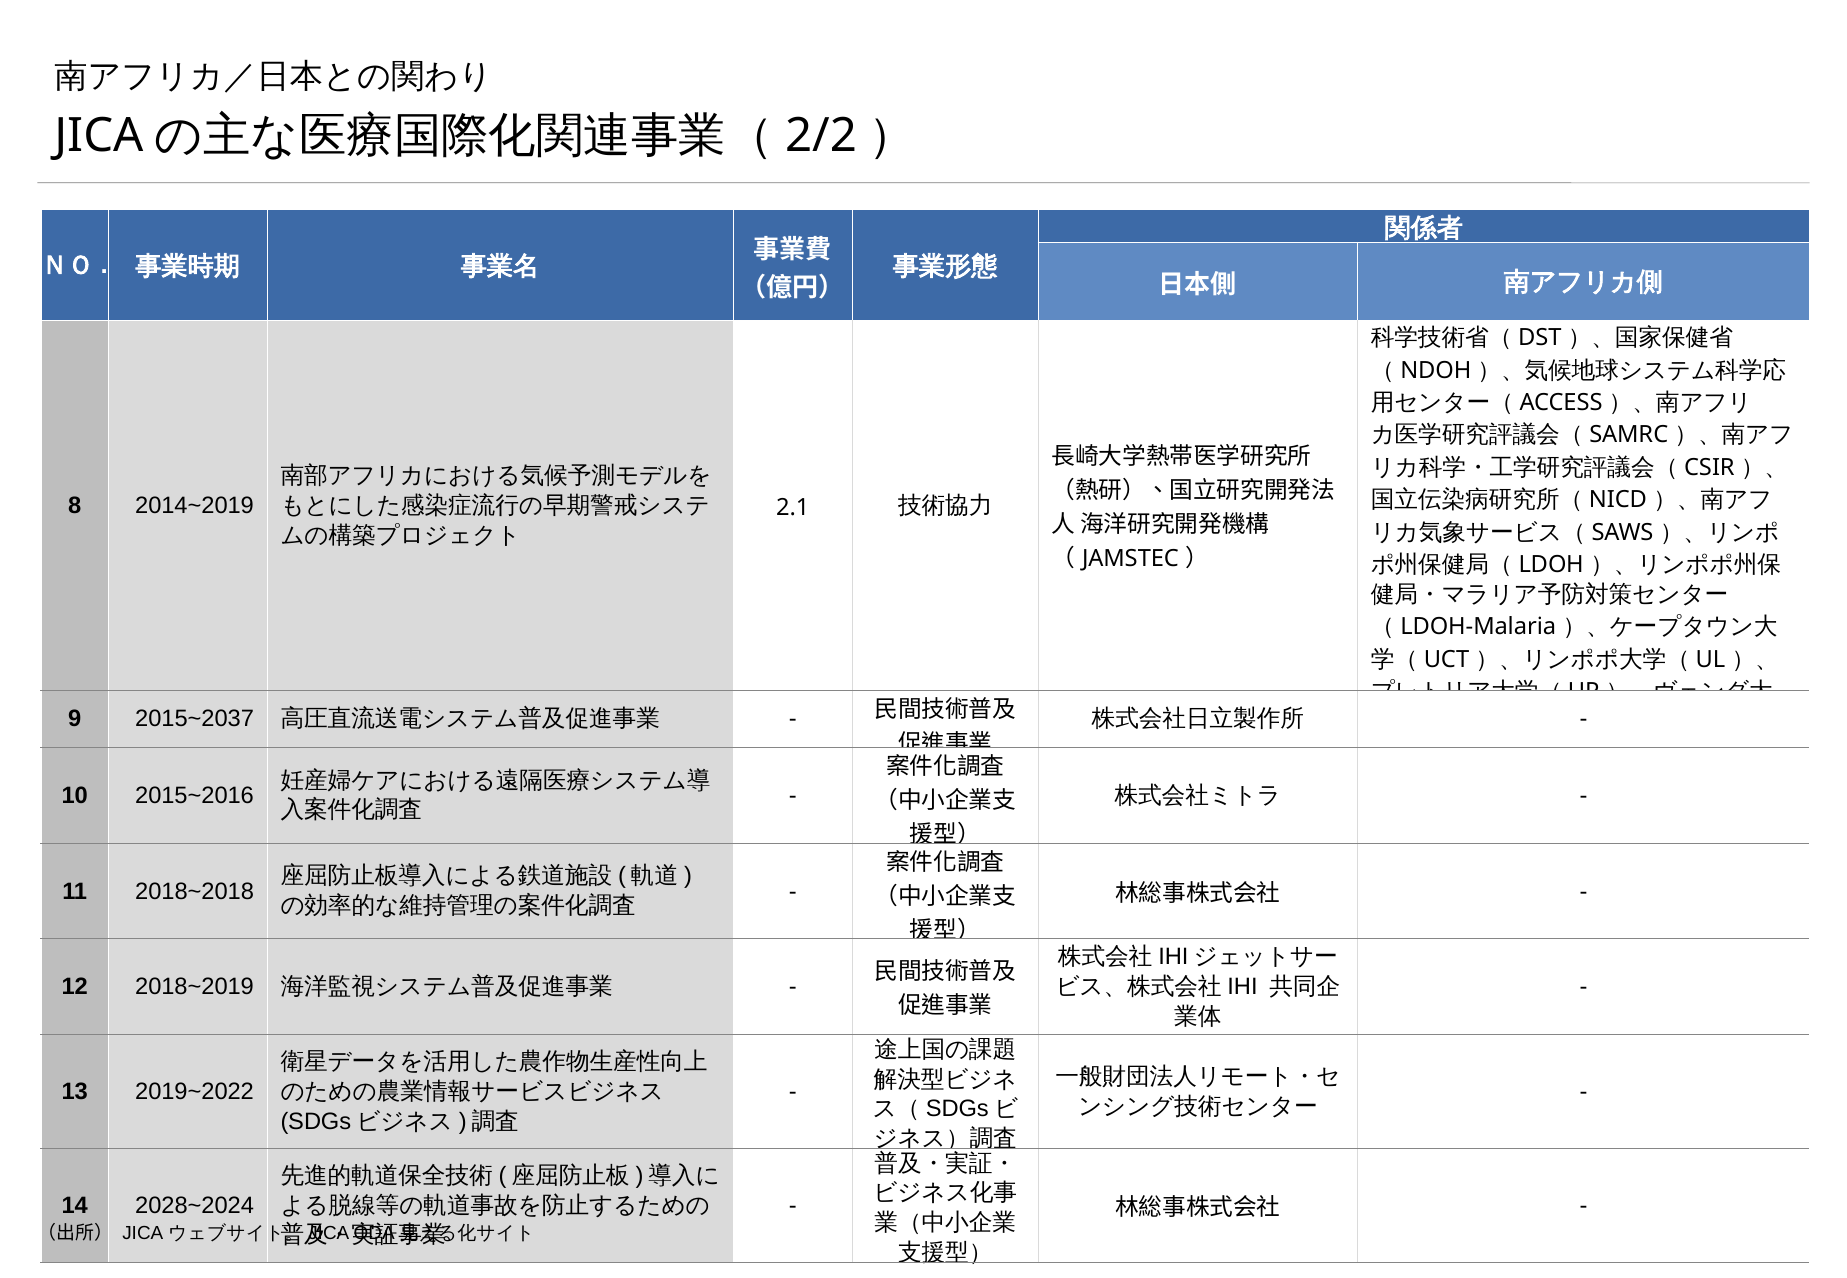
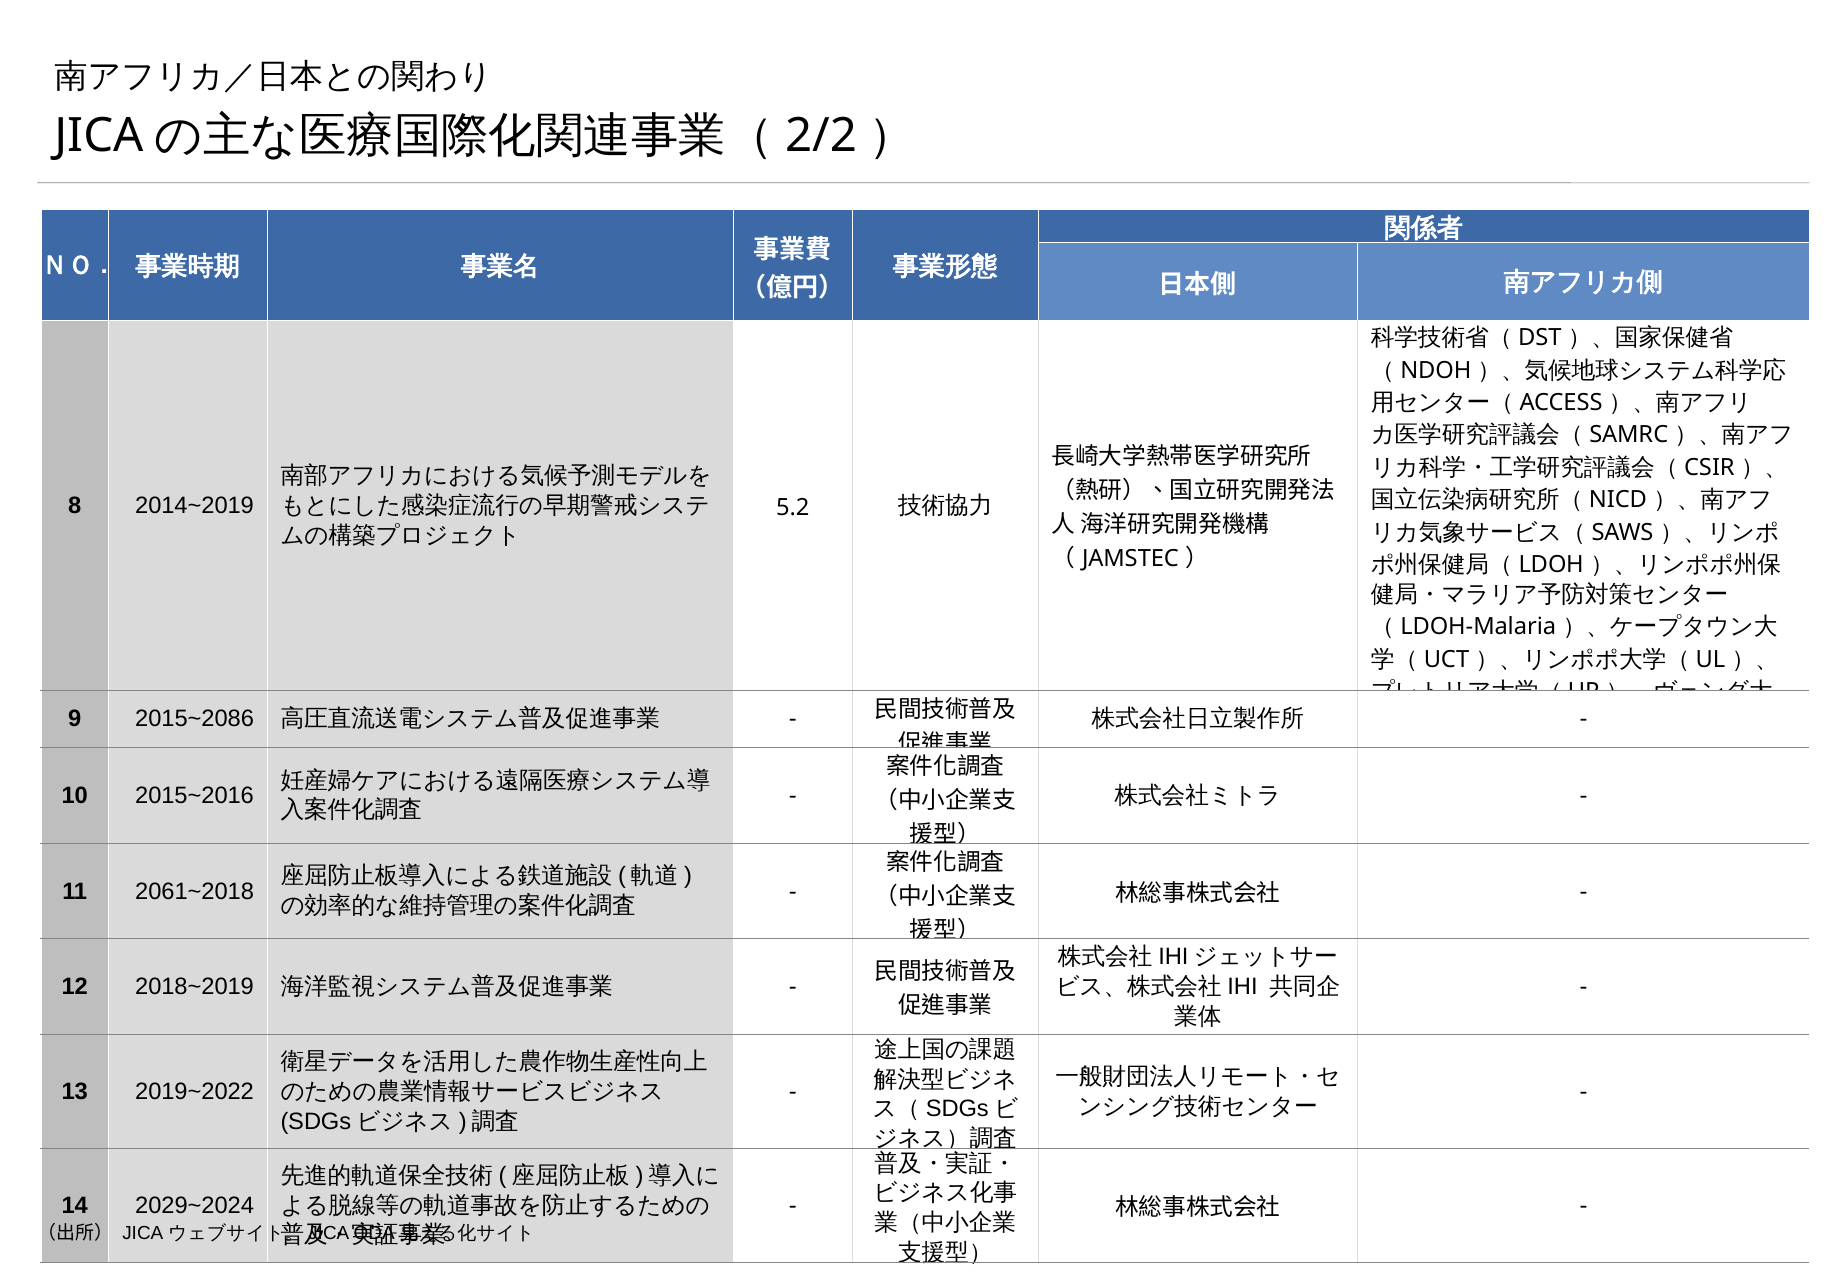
2.1: 2.1 -> 5.2
2015~2037: 2015~2037 -> 2015~2086
2018~2018: 2018~2018 -> 2061~2018
2028~2024: 2028~2024 -> 2029~2024
